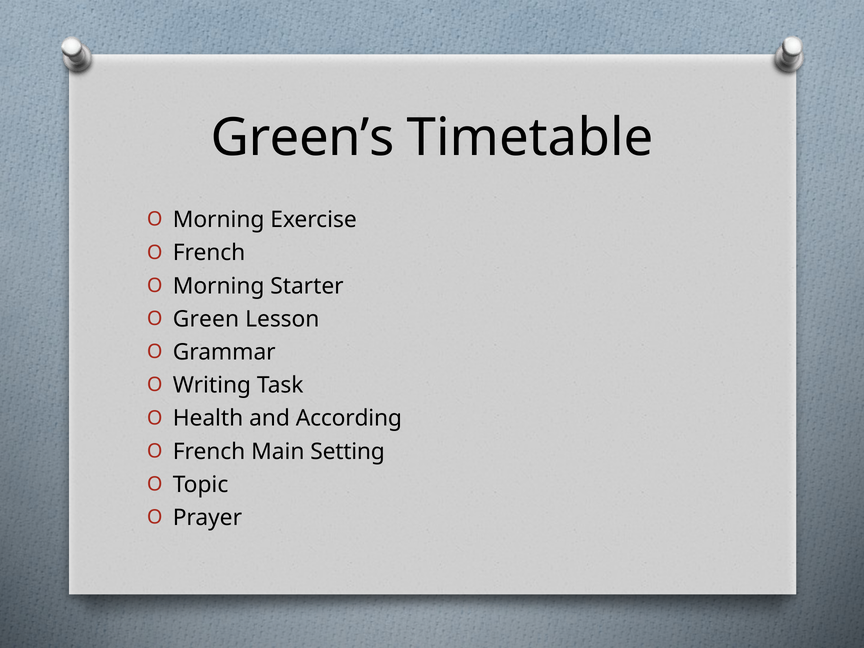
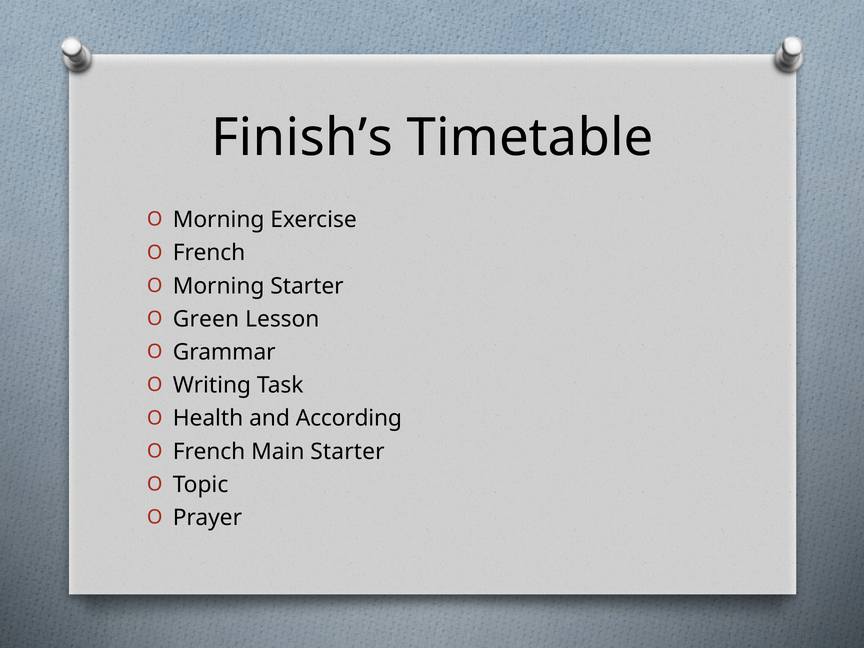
Green’s: Green’s -> Finish’s
Main Setting: Setting -> Starter
